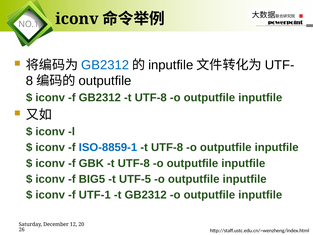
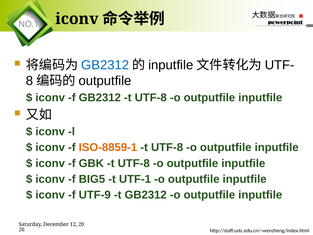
ISO-8859-1 colour: blue -> orange
UTF-5: UTF-5 -> UTF-1
UTF-1: UTF-1 -> UTF-9
